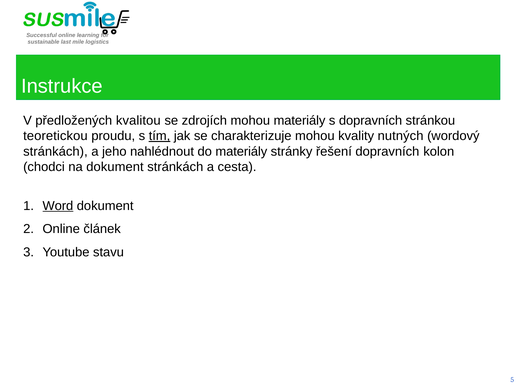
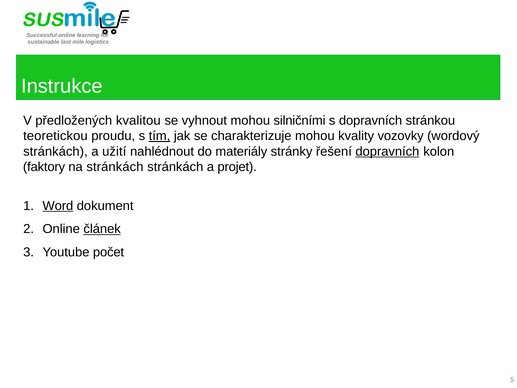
zdrojích: zdrojích -> vyhnout
mohou materiály: materiály -> silničními
nutných: nutných -> vozovky
jeho: jeho -> užití
dopravních at (387, 151) underline: none -> present
chodci: chodci -> faktory
na dokument: dokument -> stránkách
cesta: cesta -> projet
článek underline: none -> present
stavu: stavu -> počet
